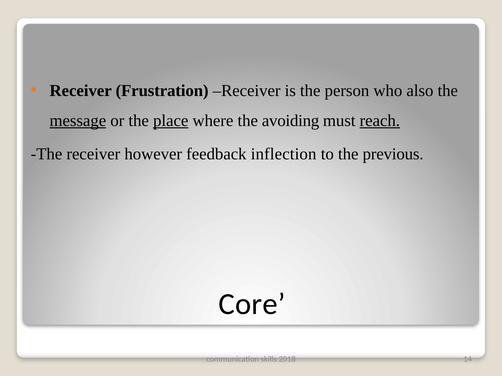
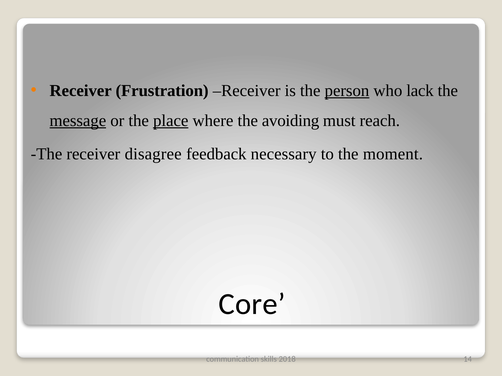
person underline: none -> present
also: also -> lack
reach underline: present -> none
however: however -> disagree
inflection: inflection -> necessary
previous: previous -> moment
